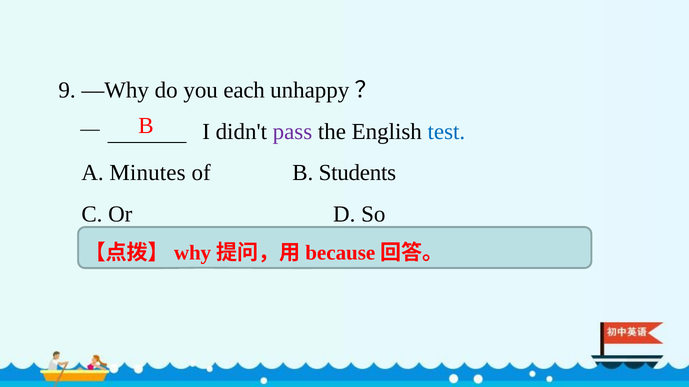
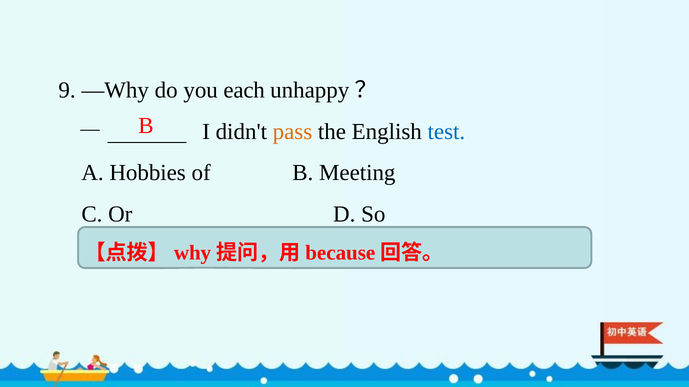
pass colour: purple -> orange
Minutes: Minutes -> Hobbies
Students: Students -> Meeting
